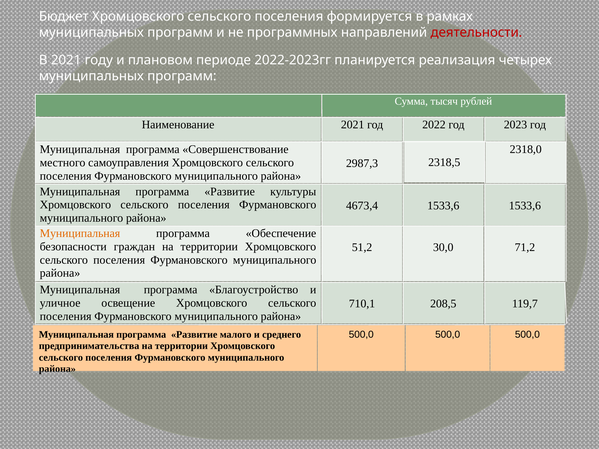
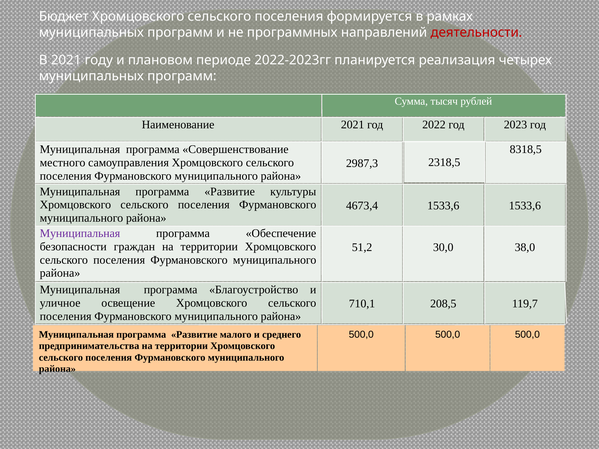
2318,0: 2318,0 -> 8318,5
Муниципальная at (80, 233) colour: orange -> purple
71,2: 71,2 -> 38,0
